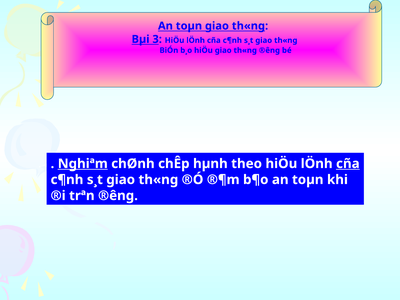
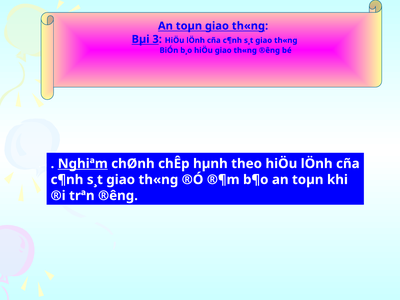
cña at (348, 164) underline: present -> none
